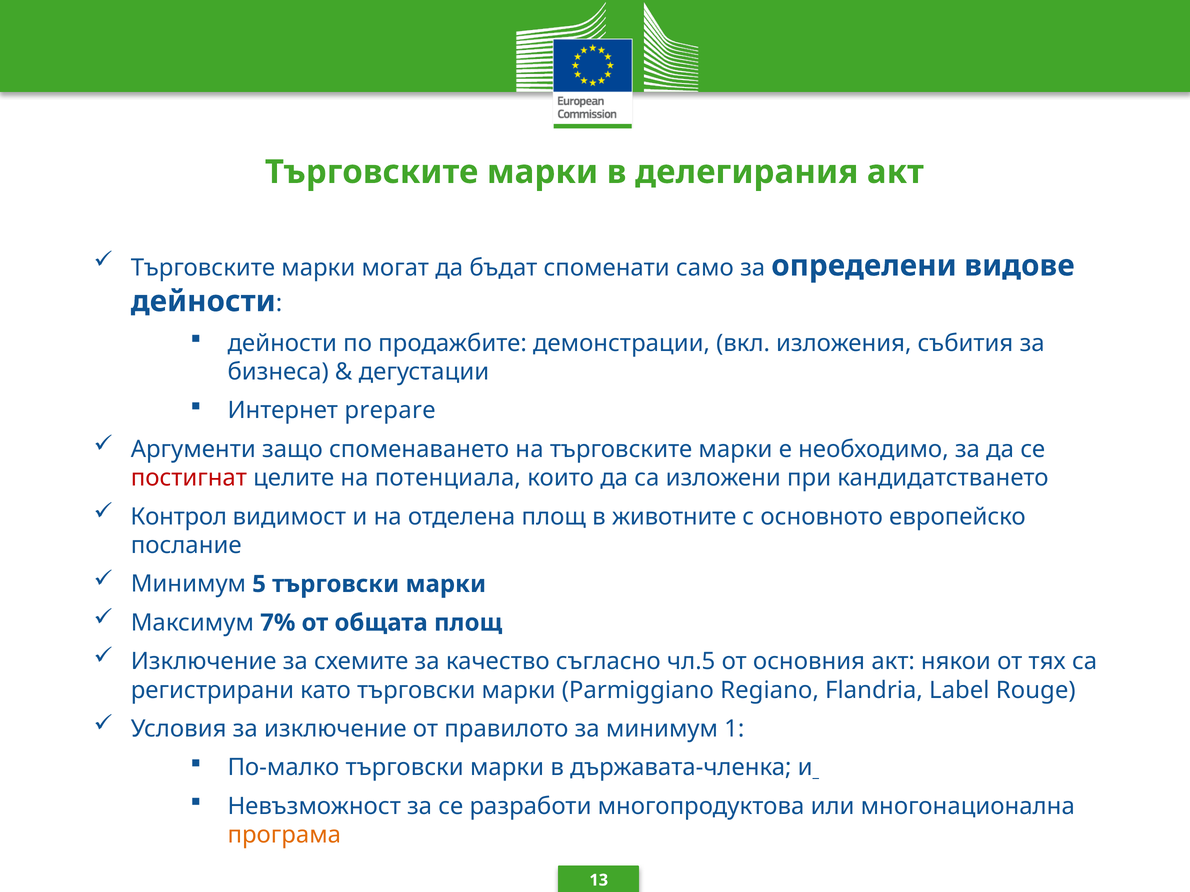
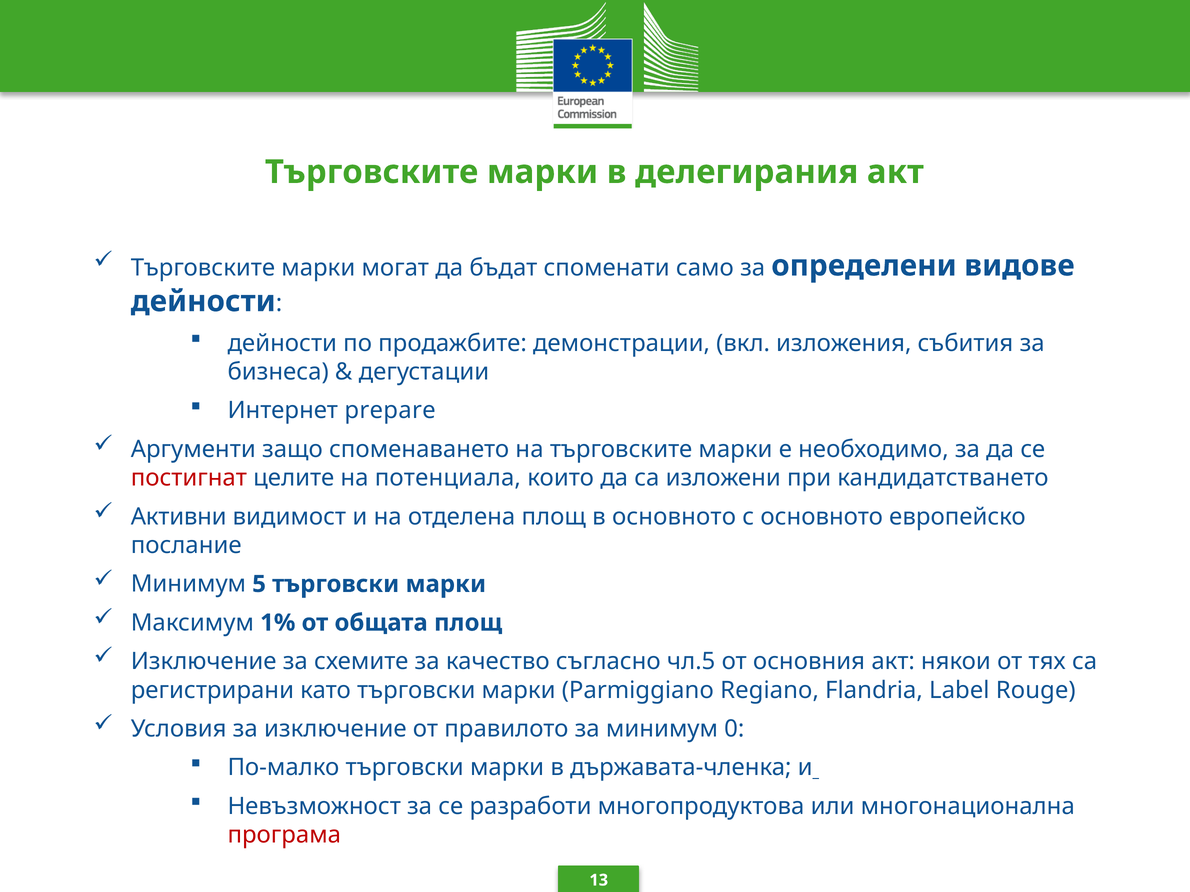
Контрол: Контрол -> Активни
в животните: животните -> основното
7%: 7% -> 1%
1: 1 -> 0
програма colour: orange -> red
